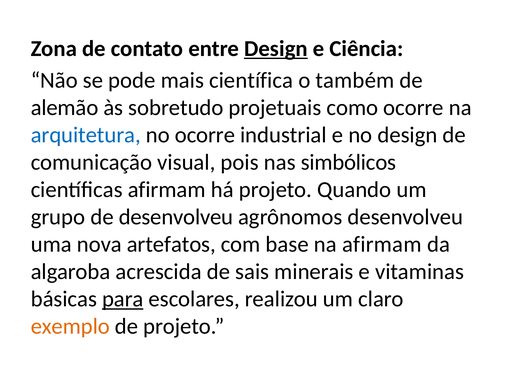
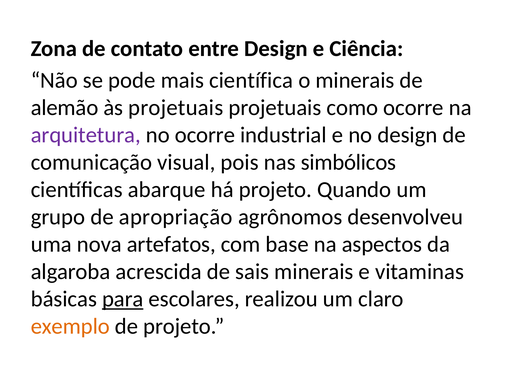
Design at (276, 49) underline: present -> none
o também: também -> minerais
às sobretudo: sobretudo -> projetuais
arquitetura colour: blue -> purple
científicas afirmam: afirmam -> abarque
de desenvolveu: desenvolveu -> apropriação
na afirmam: afirmam -> aspectos
